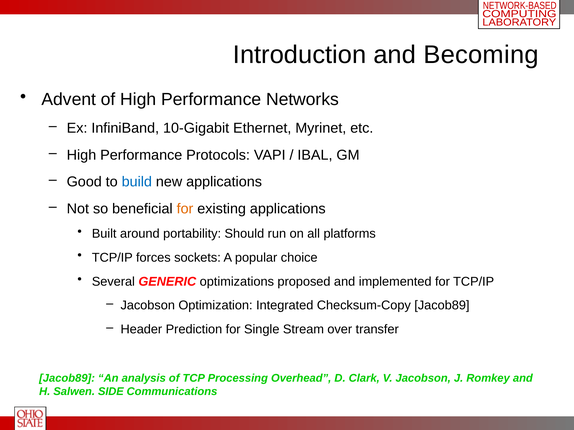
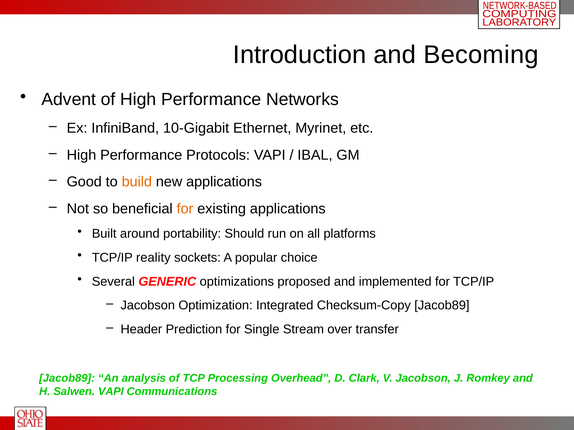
build colour: blue -> orange
forces: forces -> reality
Salwen SIDE: SIDE -> VAPI
